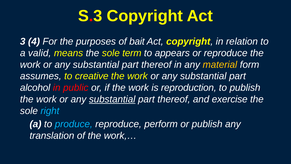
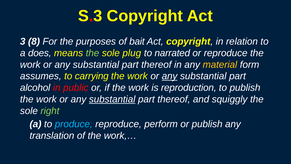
4: 4 -> 8
valid: valid -> does
the at (92, 53) colour: white -> light green
term: term -> plug
appears: appears -> narrated
creative: creative -> carrying
any at (170, 76) underline: none -> present
exercise: exercise -> squiggly
right colour: light blue -> light green
